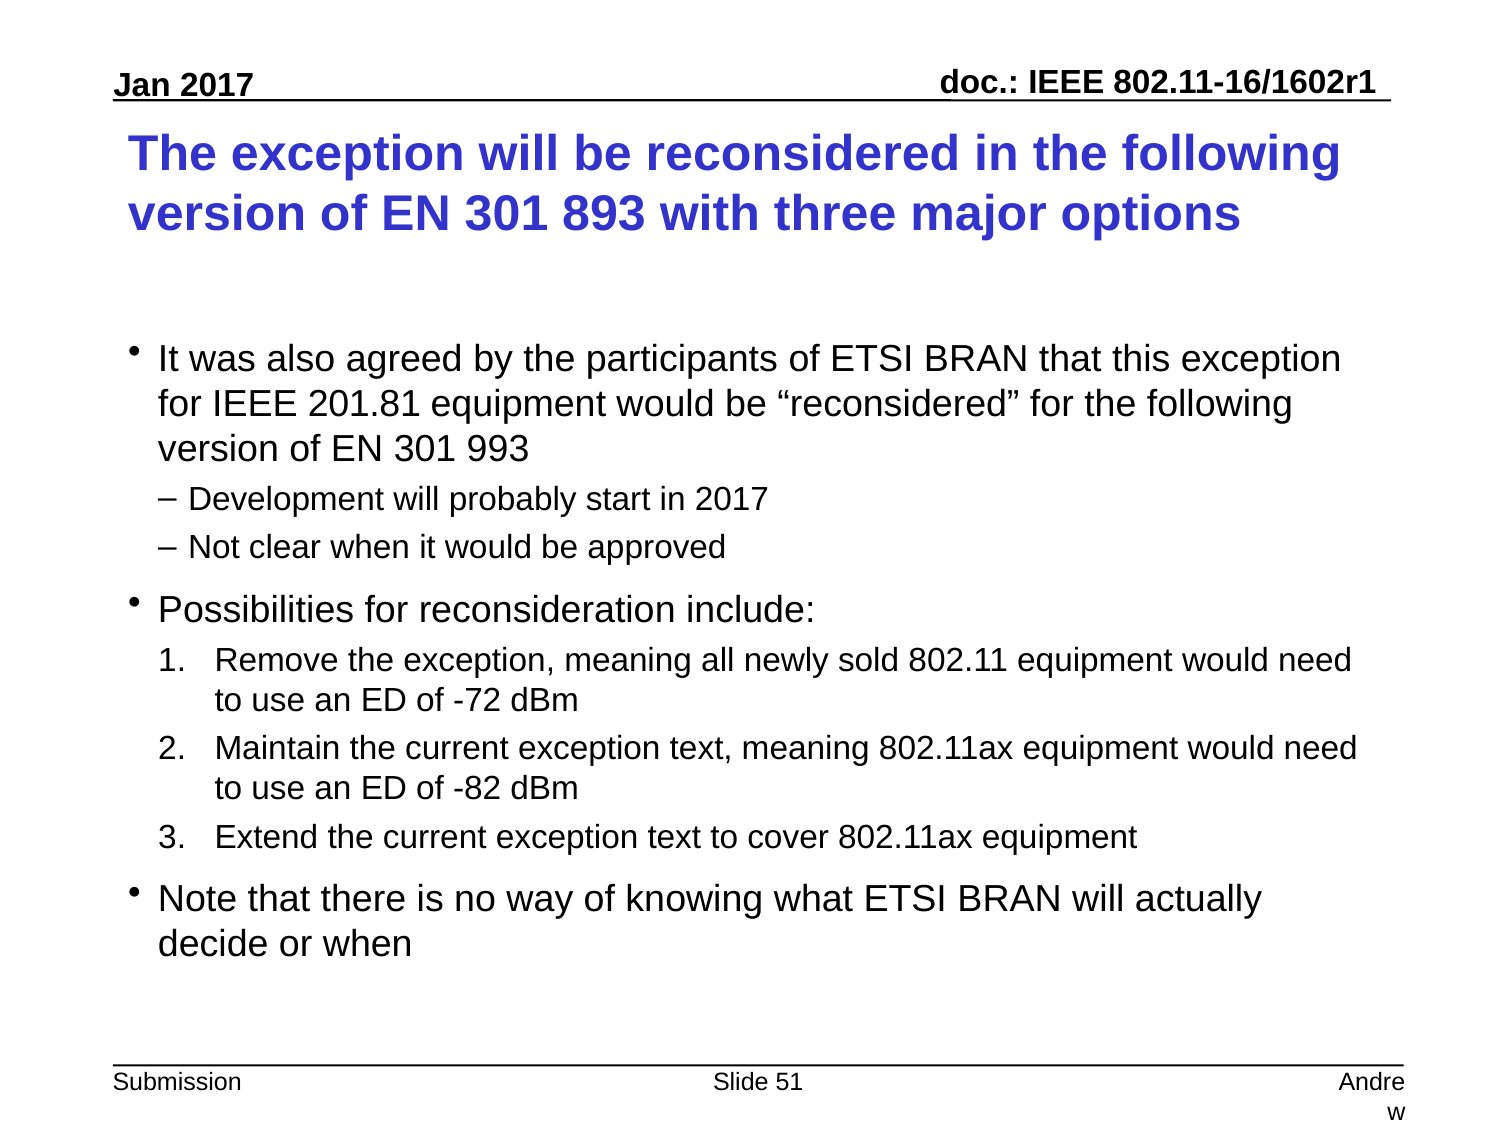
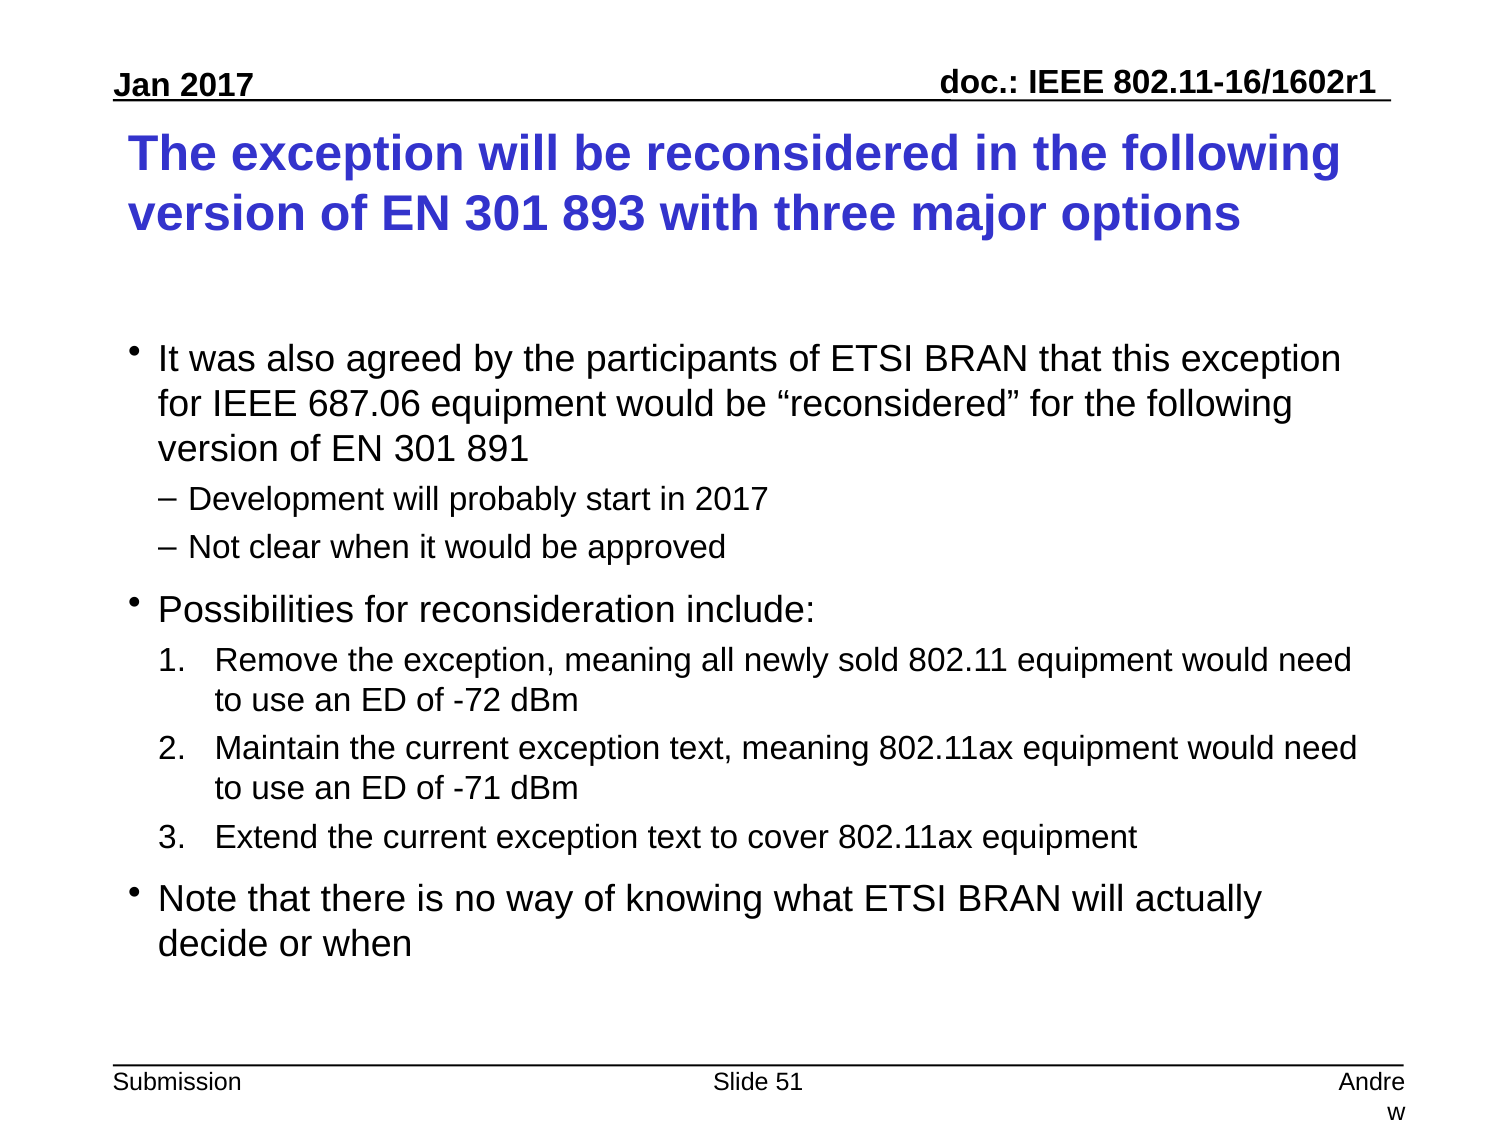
201.81: 201.81 -> 687.06
993: 993 -> 891
-82: -82 -> -71
